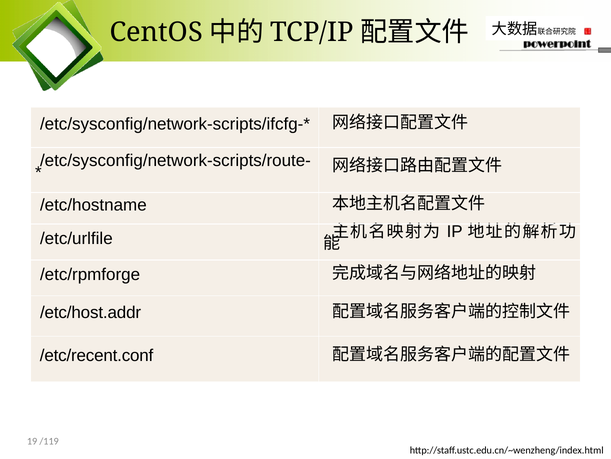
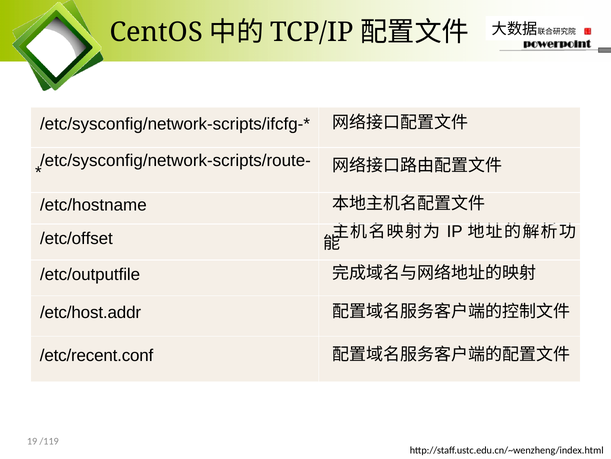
/etc/urlfile: /etc/urlfile -> /etc/offset
/etc/rpmforge: /etc/rpmforge -> /etc/outputfile
